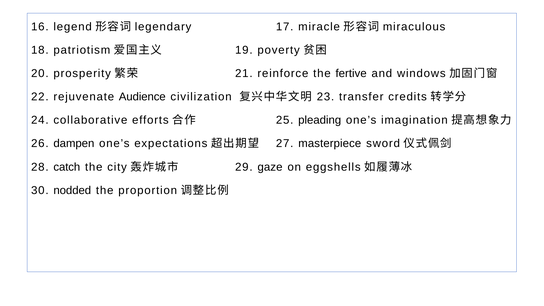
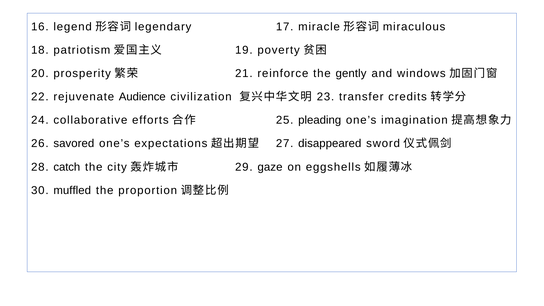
fertive: fertive -> gently
dampen: dampen -> savored
masterpiece: masterpiece -> disappeared
nodded: nodded -> muffled
